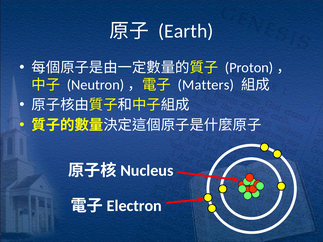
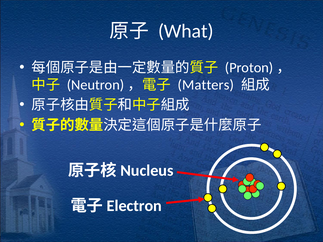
Earth: Earth -> What
